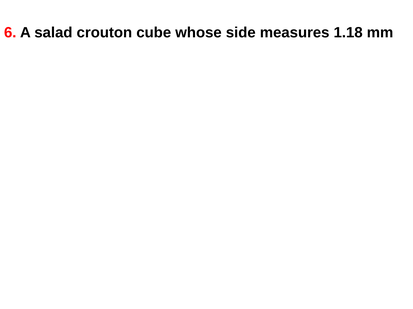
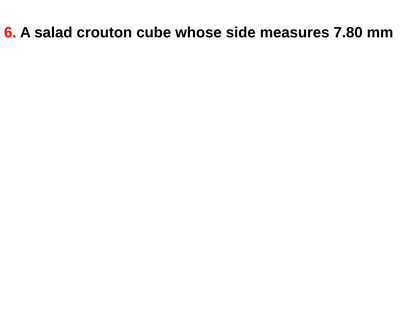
1.18: 1.18 -> 7.80
